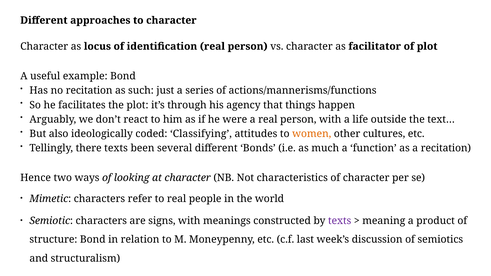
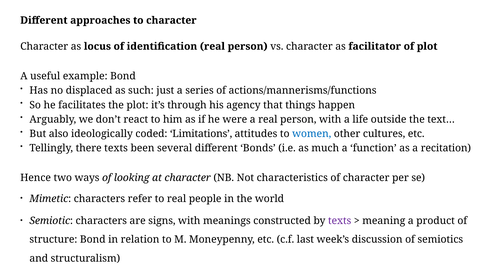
no recitation: recitation -> displaced
Classifying: Classifying -> Limitations
women colour: orange -> blue
